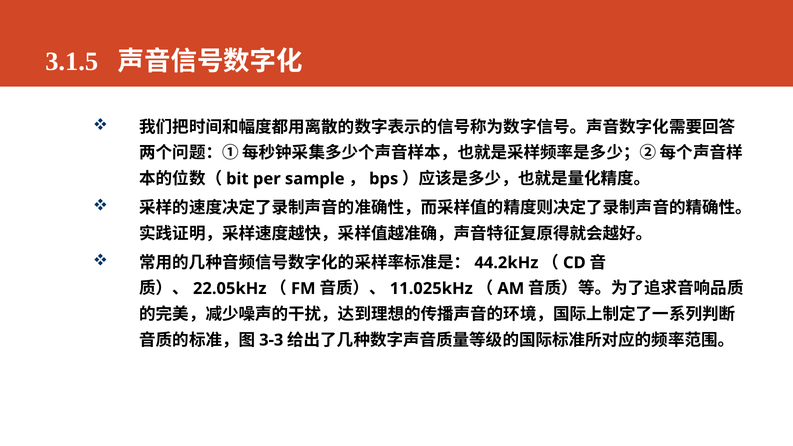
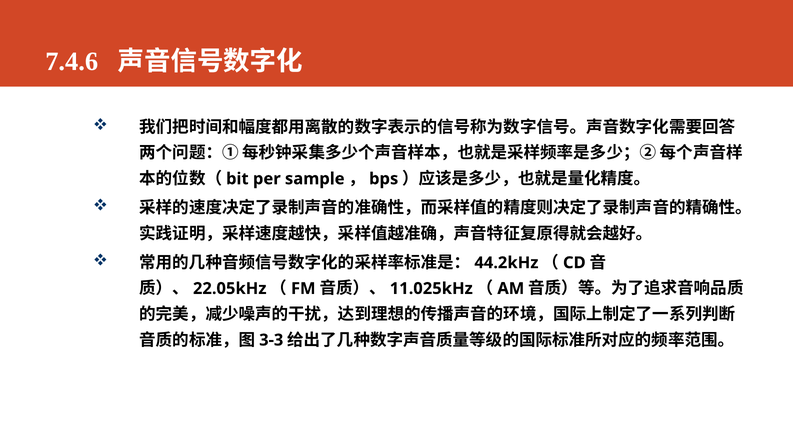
3.1.5: 3.1.5 -> 7.4.6
